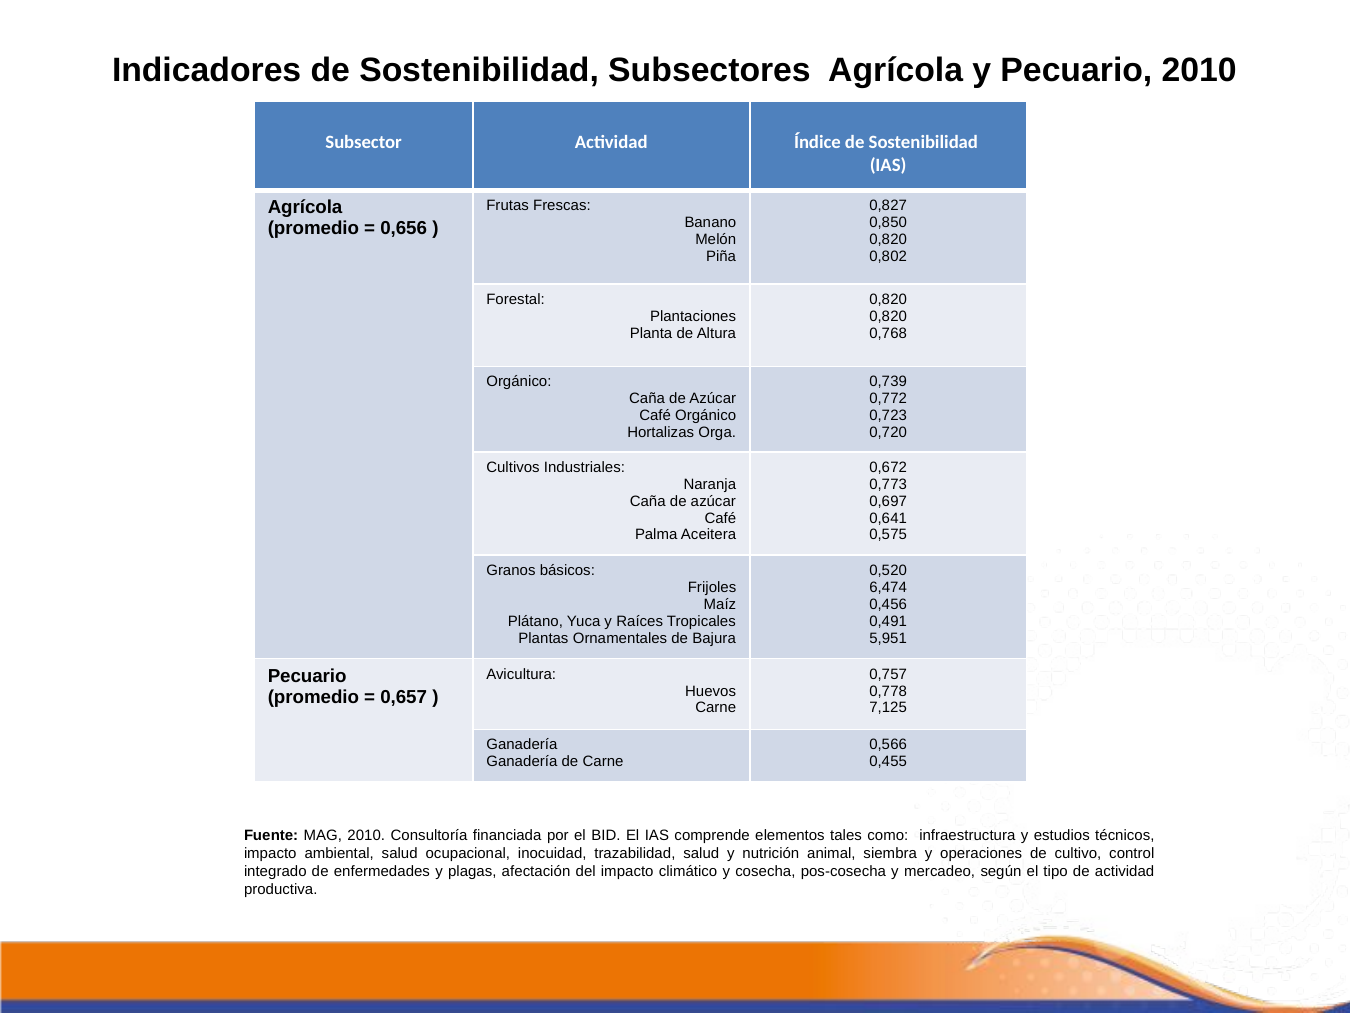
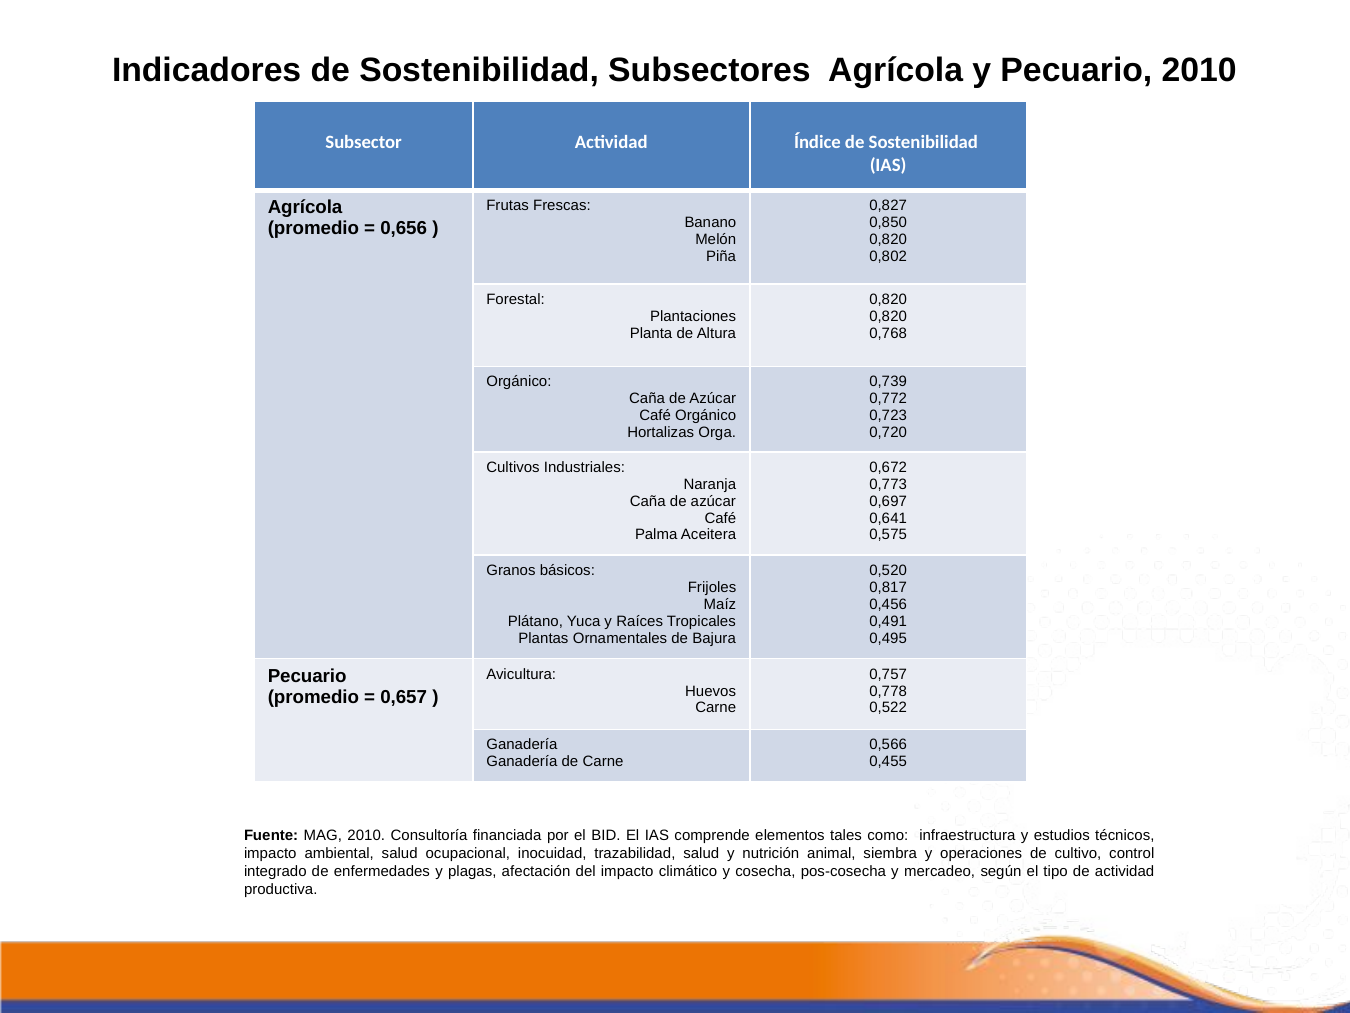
6,474: 6,474 -> 0,817
5,951: 5,951 -> 0,495
7,125: 7,125 -> 0,522
